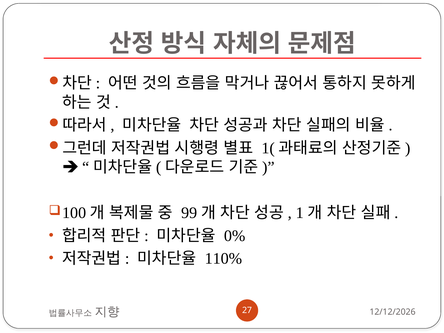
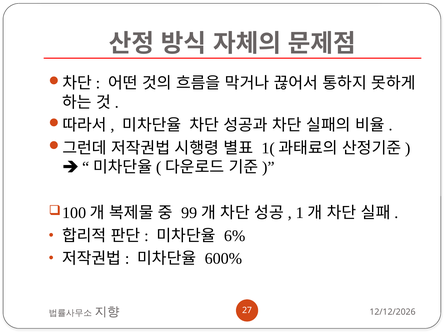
0%: 0% -> 6%
110%: 110% -> 600%
